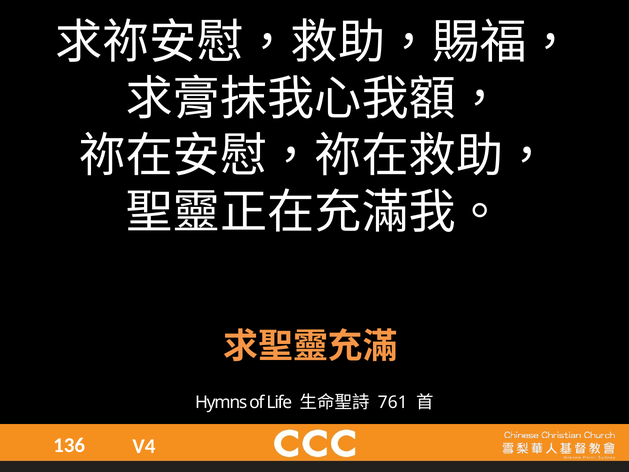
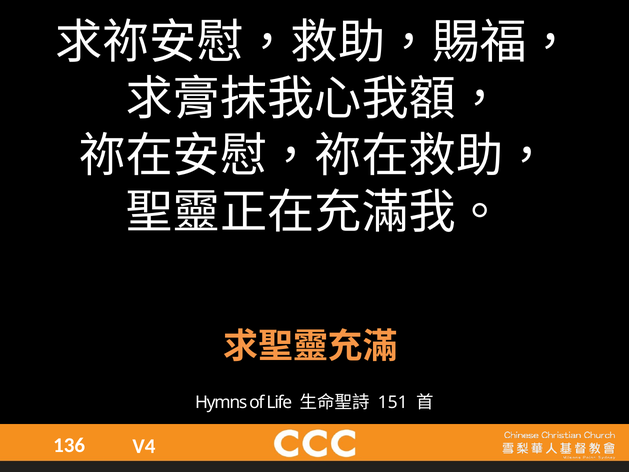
761: 761 -> 151
